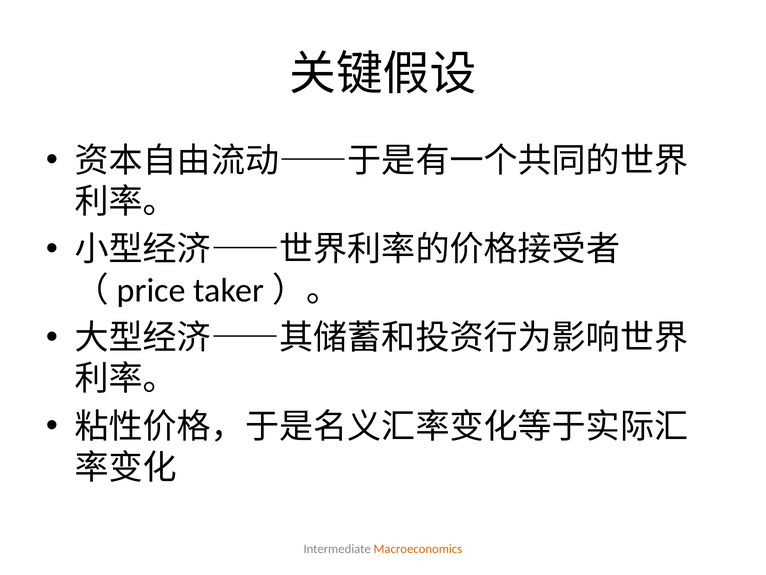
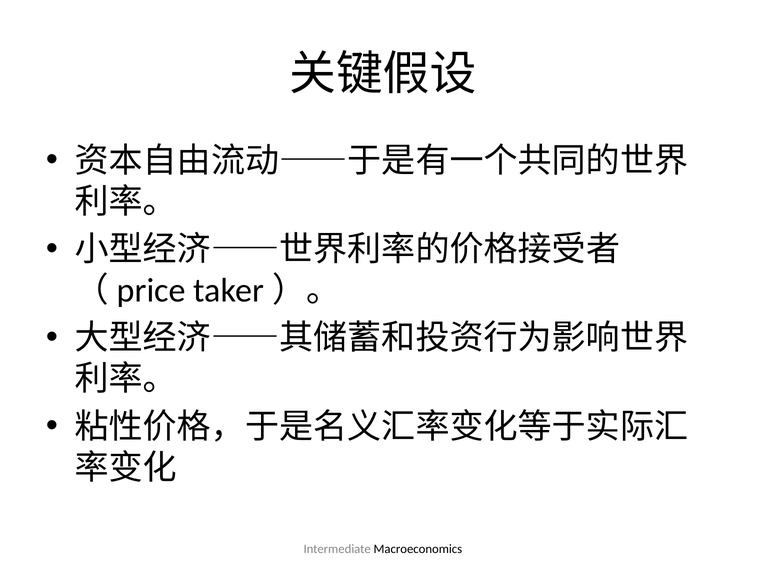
Macroeconomics colour: orange -> black
